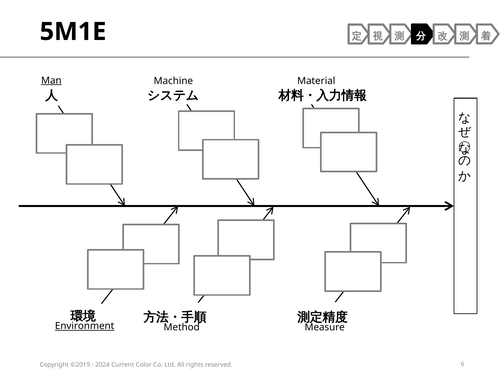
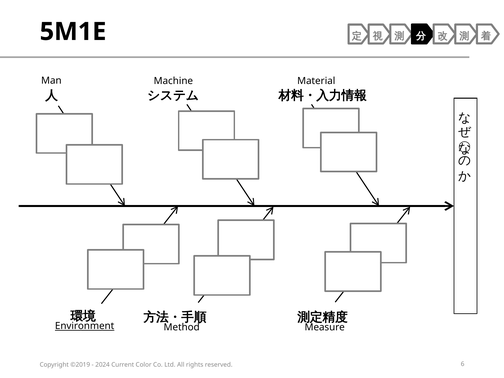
Man underline: present -> none
